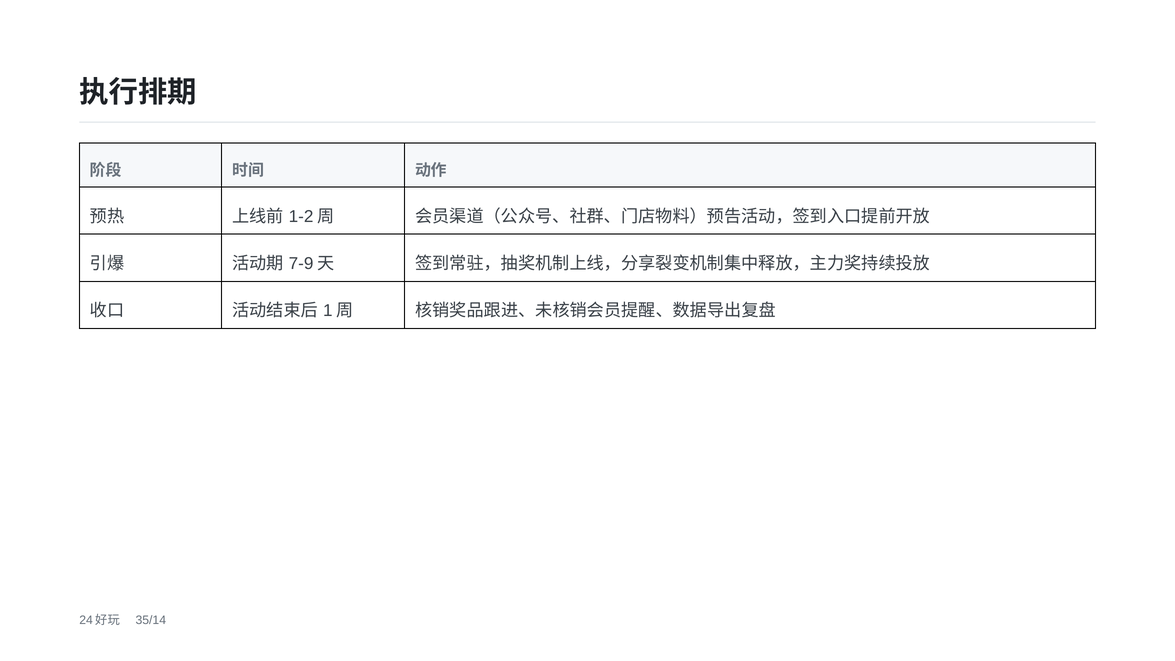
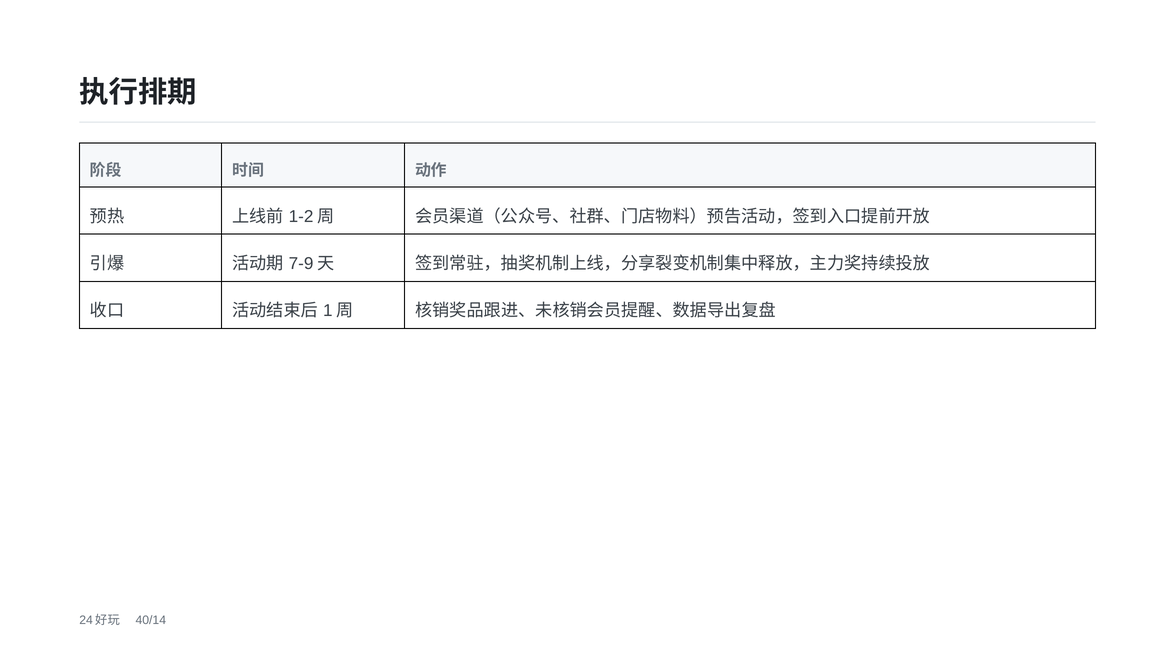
35/14: 35/14 -> 40/14
